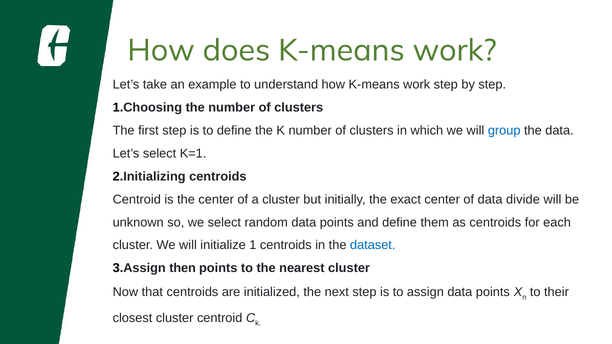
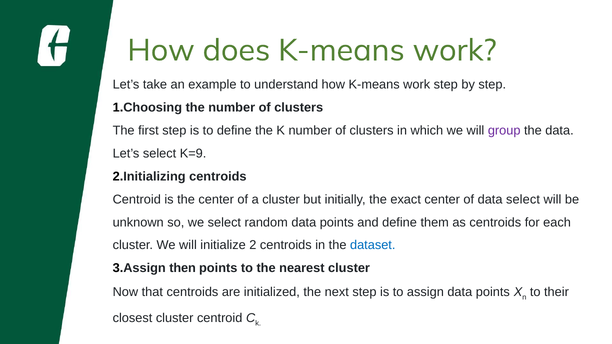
group colour: blue -> purple
K=1: K=1 -> K=9
data divide: divide -> select
1: 1 -> 2
